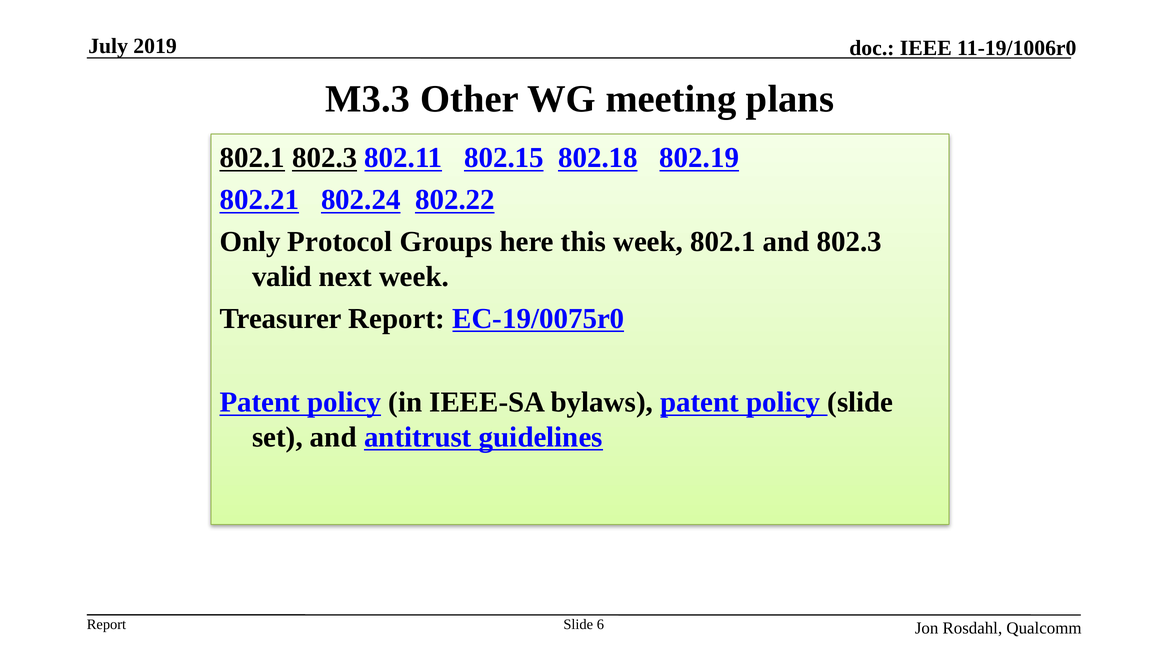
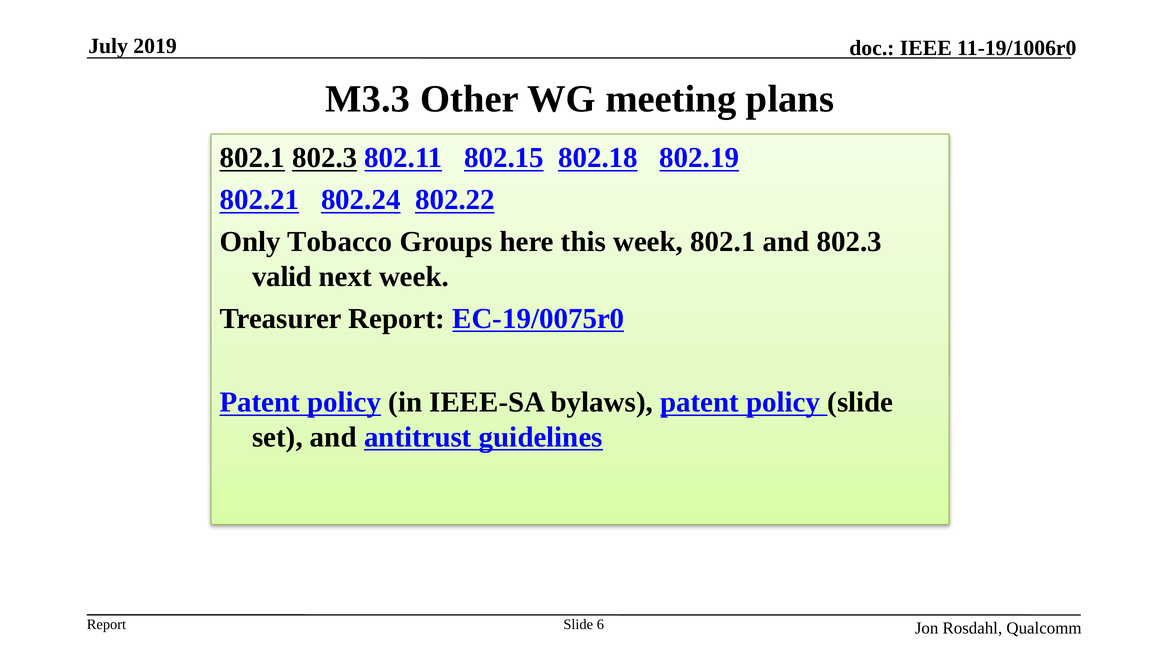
Protocol: Protocol -> Tobacco
